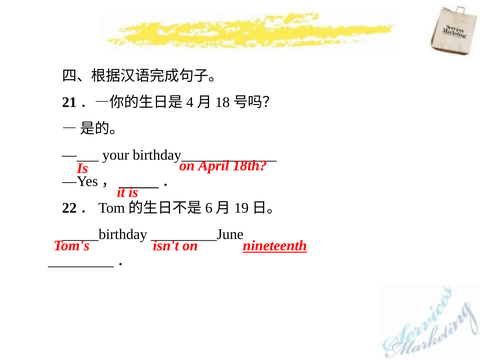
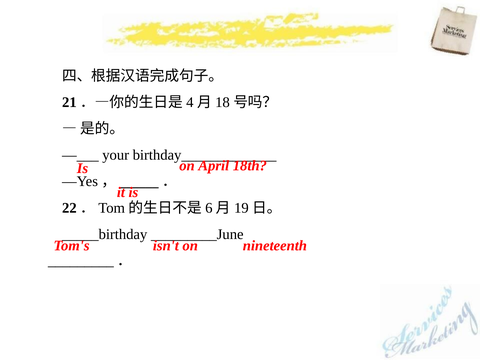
nineteenth underline: present -> none
